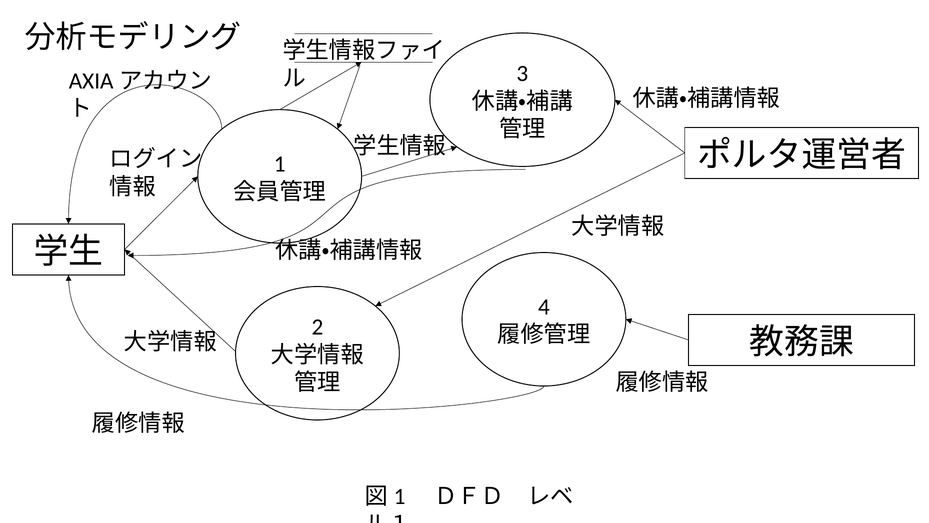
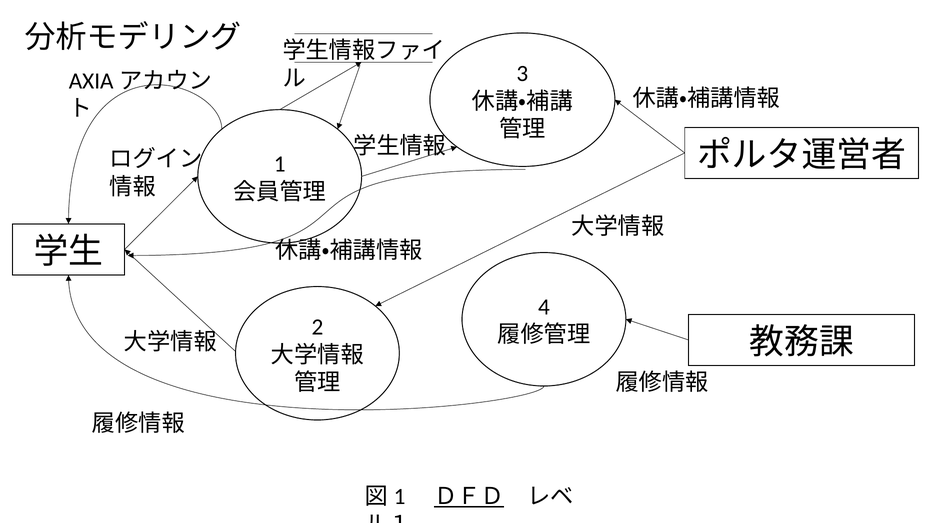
ＤＦＤ underline: none -> present
